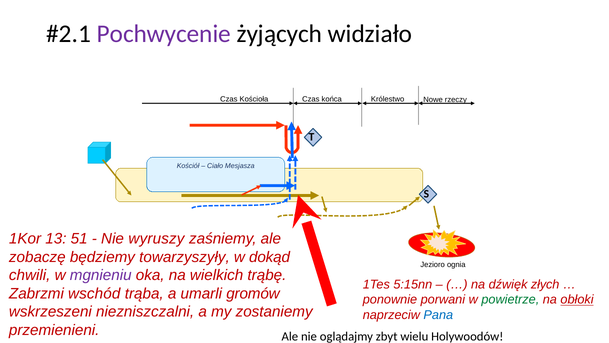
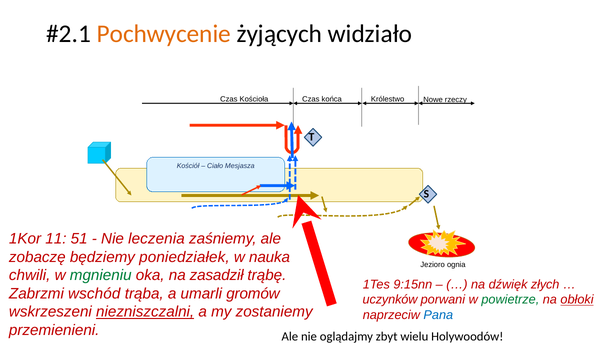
Pochwycenie colour: purple -> orange
13: 13 -> 11
wyruszy: wyruszy -> leczenia
towarzyszyły: towarzyszyły -> poniedziałek
dokąd: dokąd -> nauka
mgnieniu colour: purple -> green
wielkich: wielkich -> zasadził
5:15nn: 5:15nn -> 9:15nn
ponownie: ponownie -> uczynków
niezniszczalni underline: none -> present
